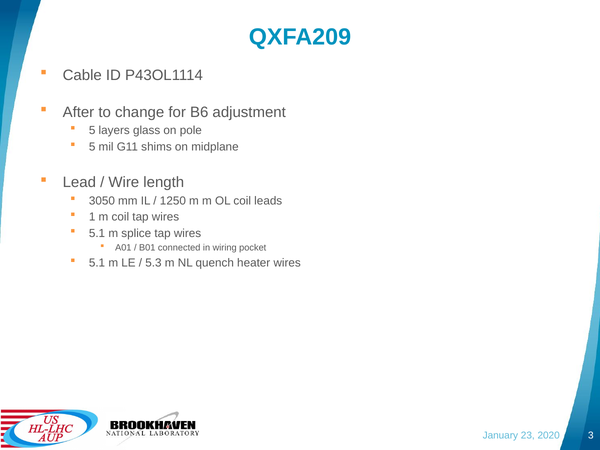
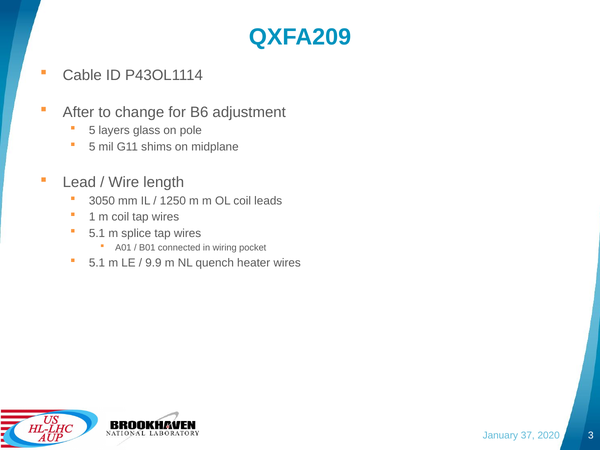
5.3: 5.3 -> 9.9
23: 23 -> 37
